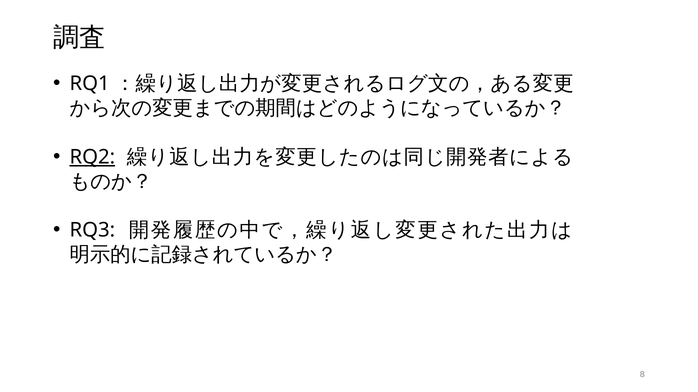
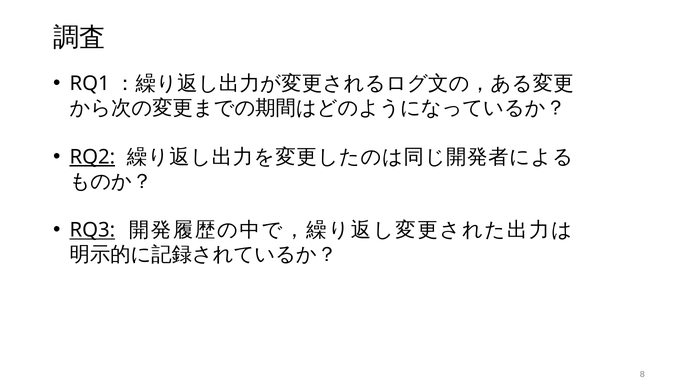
RQ3 underline: none -> present
